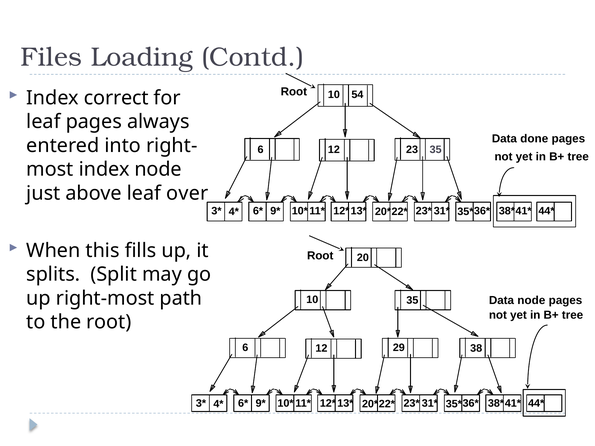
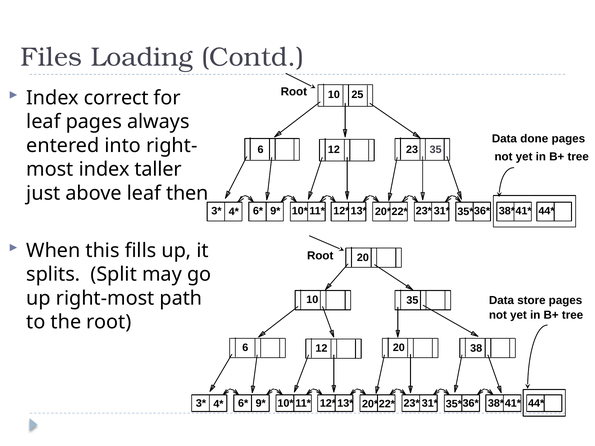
54: 54 -> 25
index node: node -> taller
over: over -> then
Data node: node -> store
12 29: 29 -> 20
